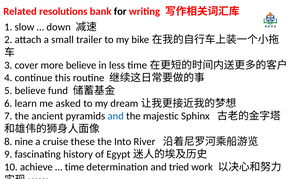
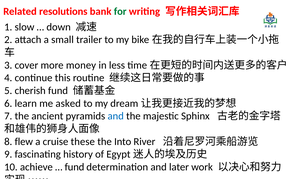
for colour: black -> green
more believe: believe -> money
5 believe: believe -> cherish
nine: nine -> flew
time at (74, 167): time -> fund
tried: tried -> later
